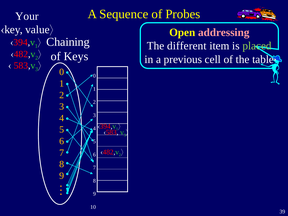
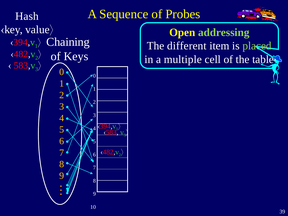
Your: Your -> Hash
addressing colour: pink -> light green
previous: previous -> multiple
